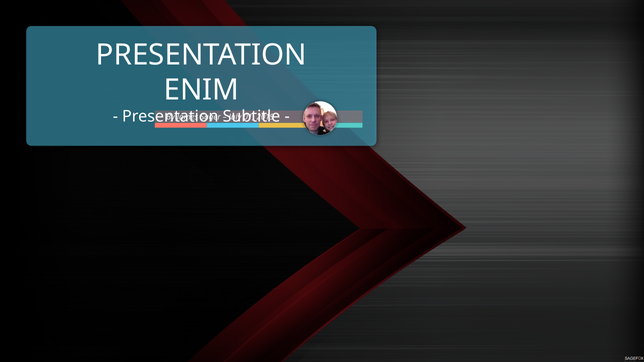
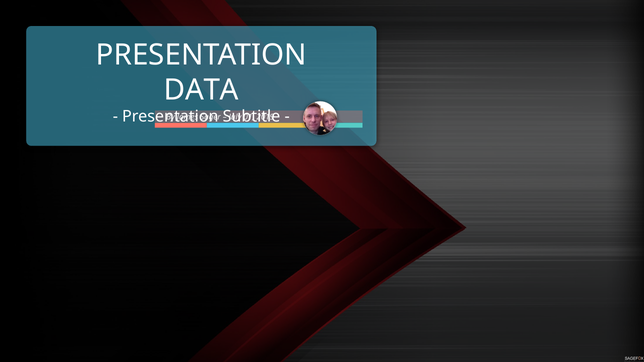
ENIM: ENIM -> DATA
